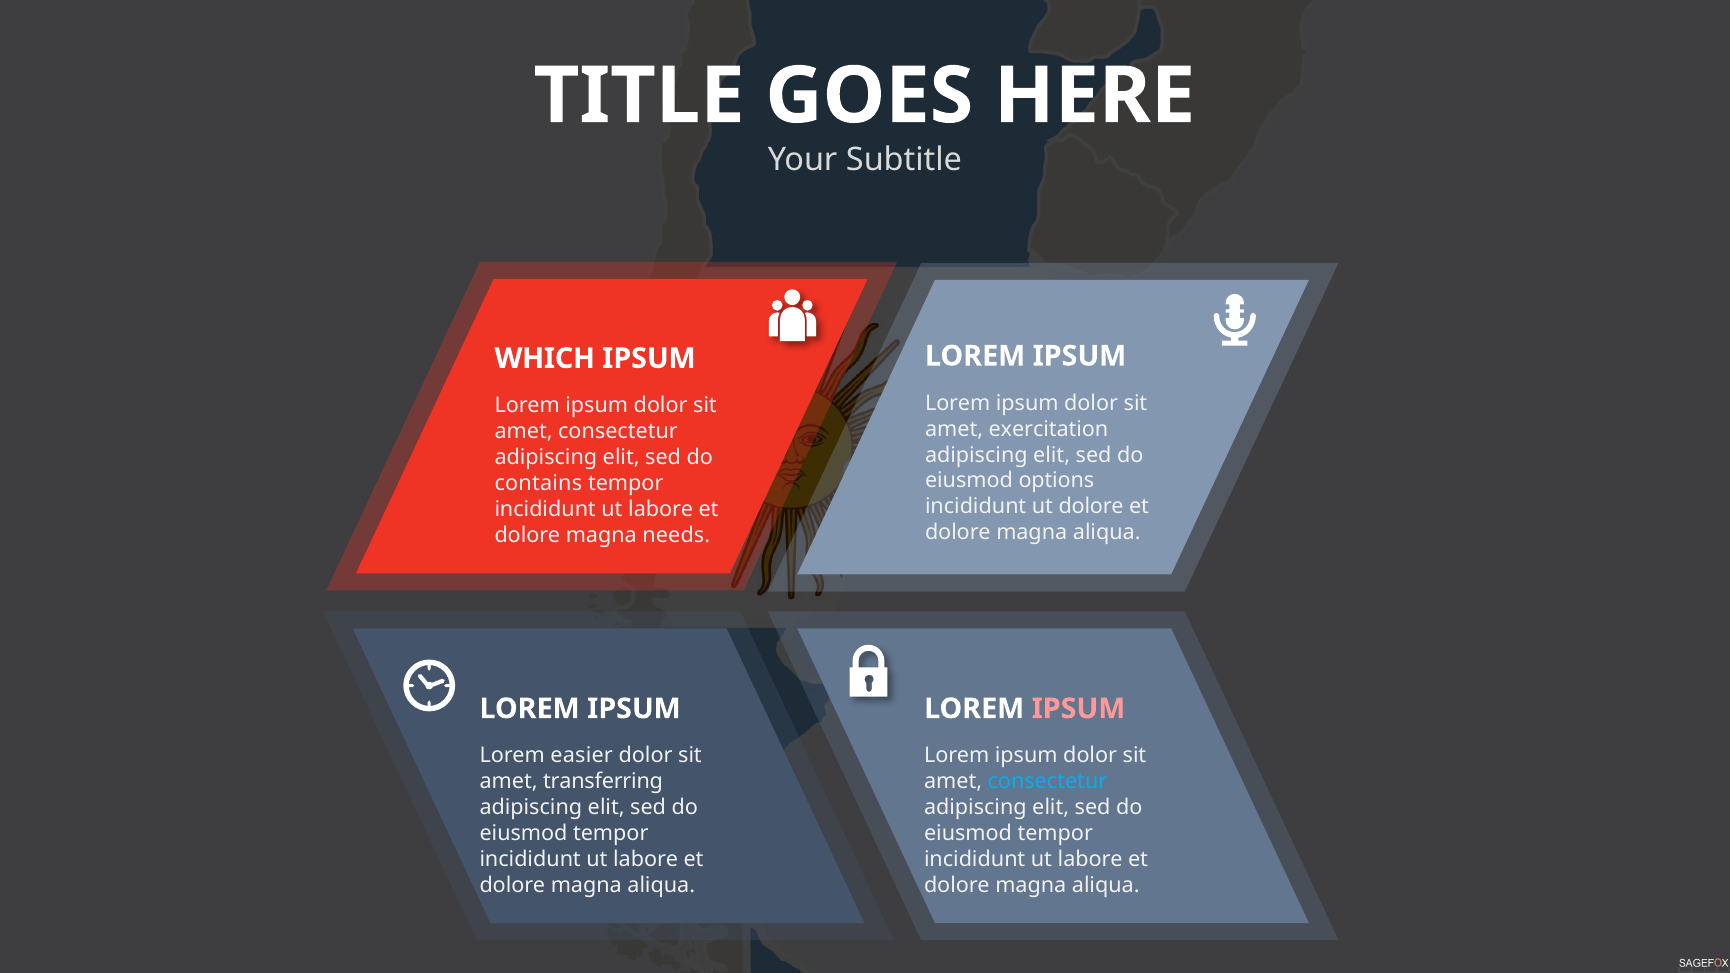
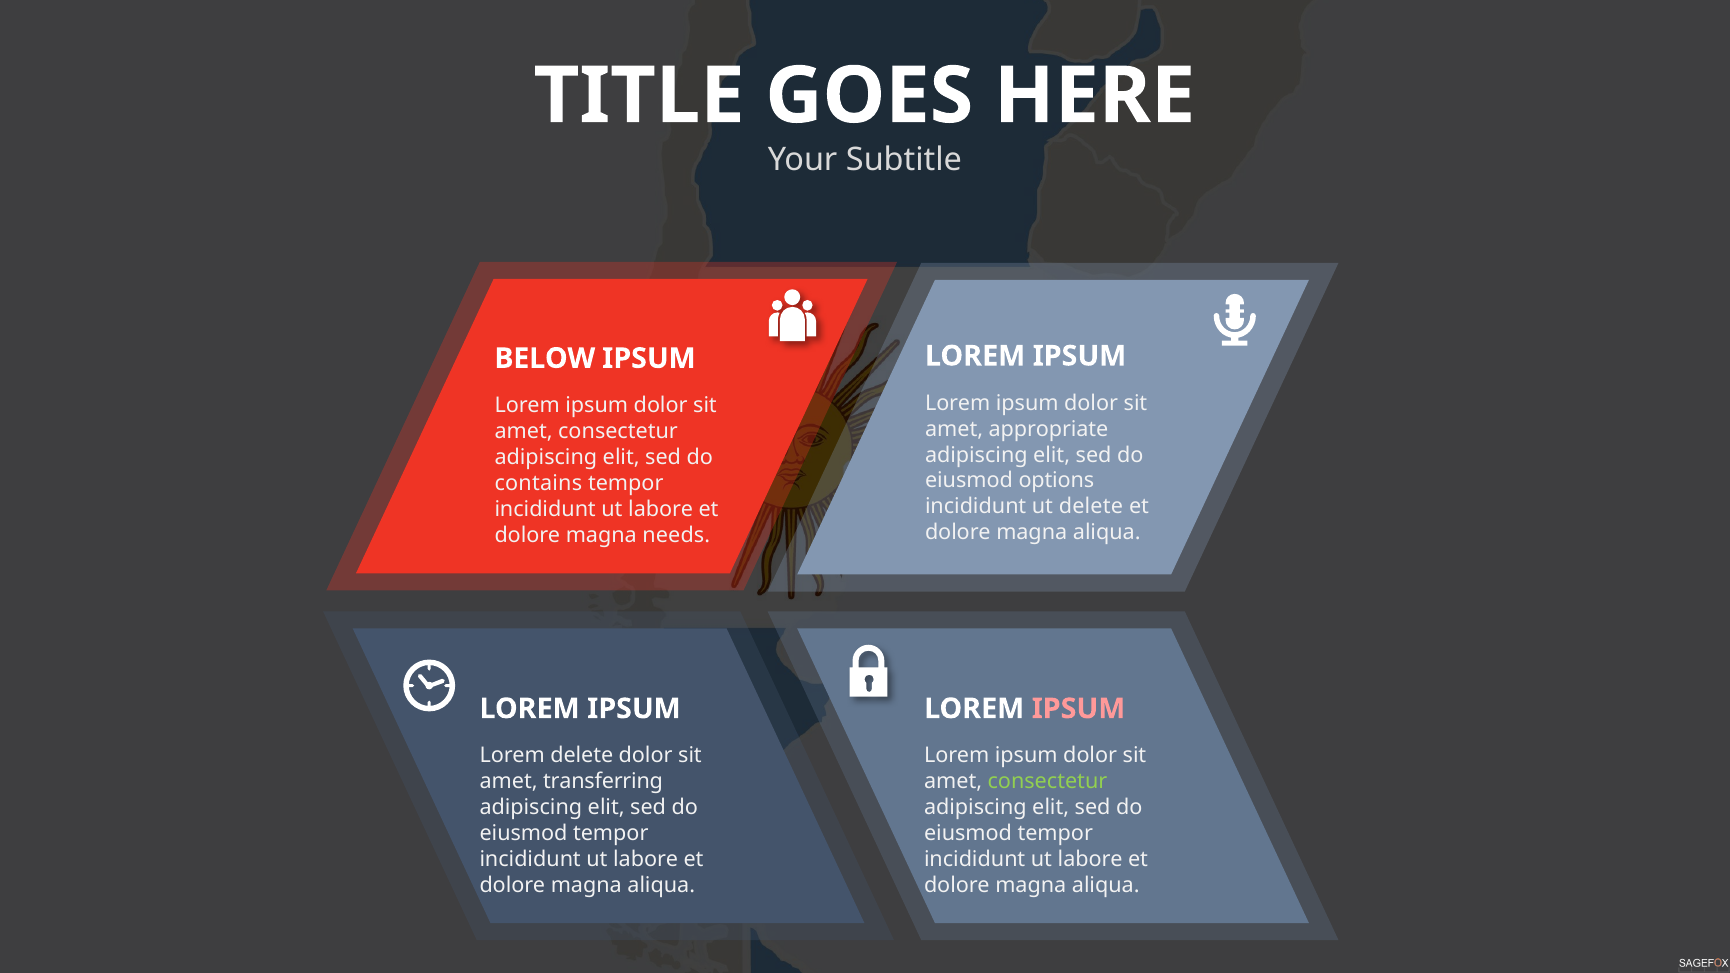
WHICH: WHICH -> BELOW
exercitation: exercitation -> appropriate
ut dolore: dolore -> delete
Lorem easier: easier -> delete
consectetur at (1047, 782) colour: light blue -> light green
